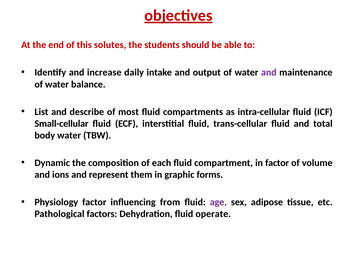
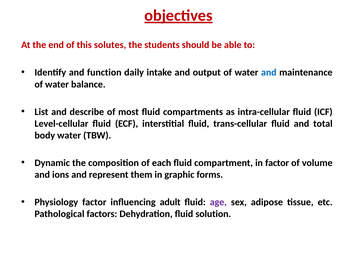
increase: increase -> function
and at (269, 73) colour: purple -> blue
Small-cellular: Small-cellular -> Level-cellular
from: from -> adult
operate: operate -> solution
